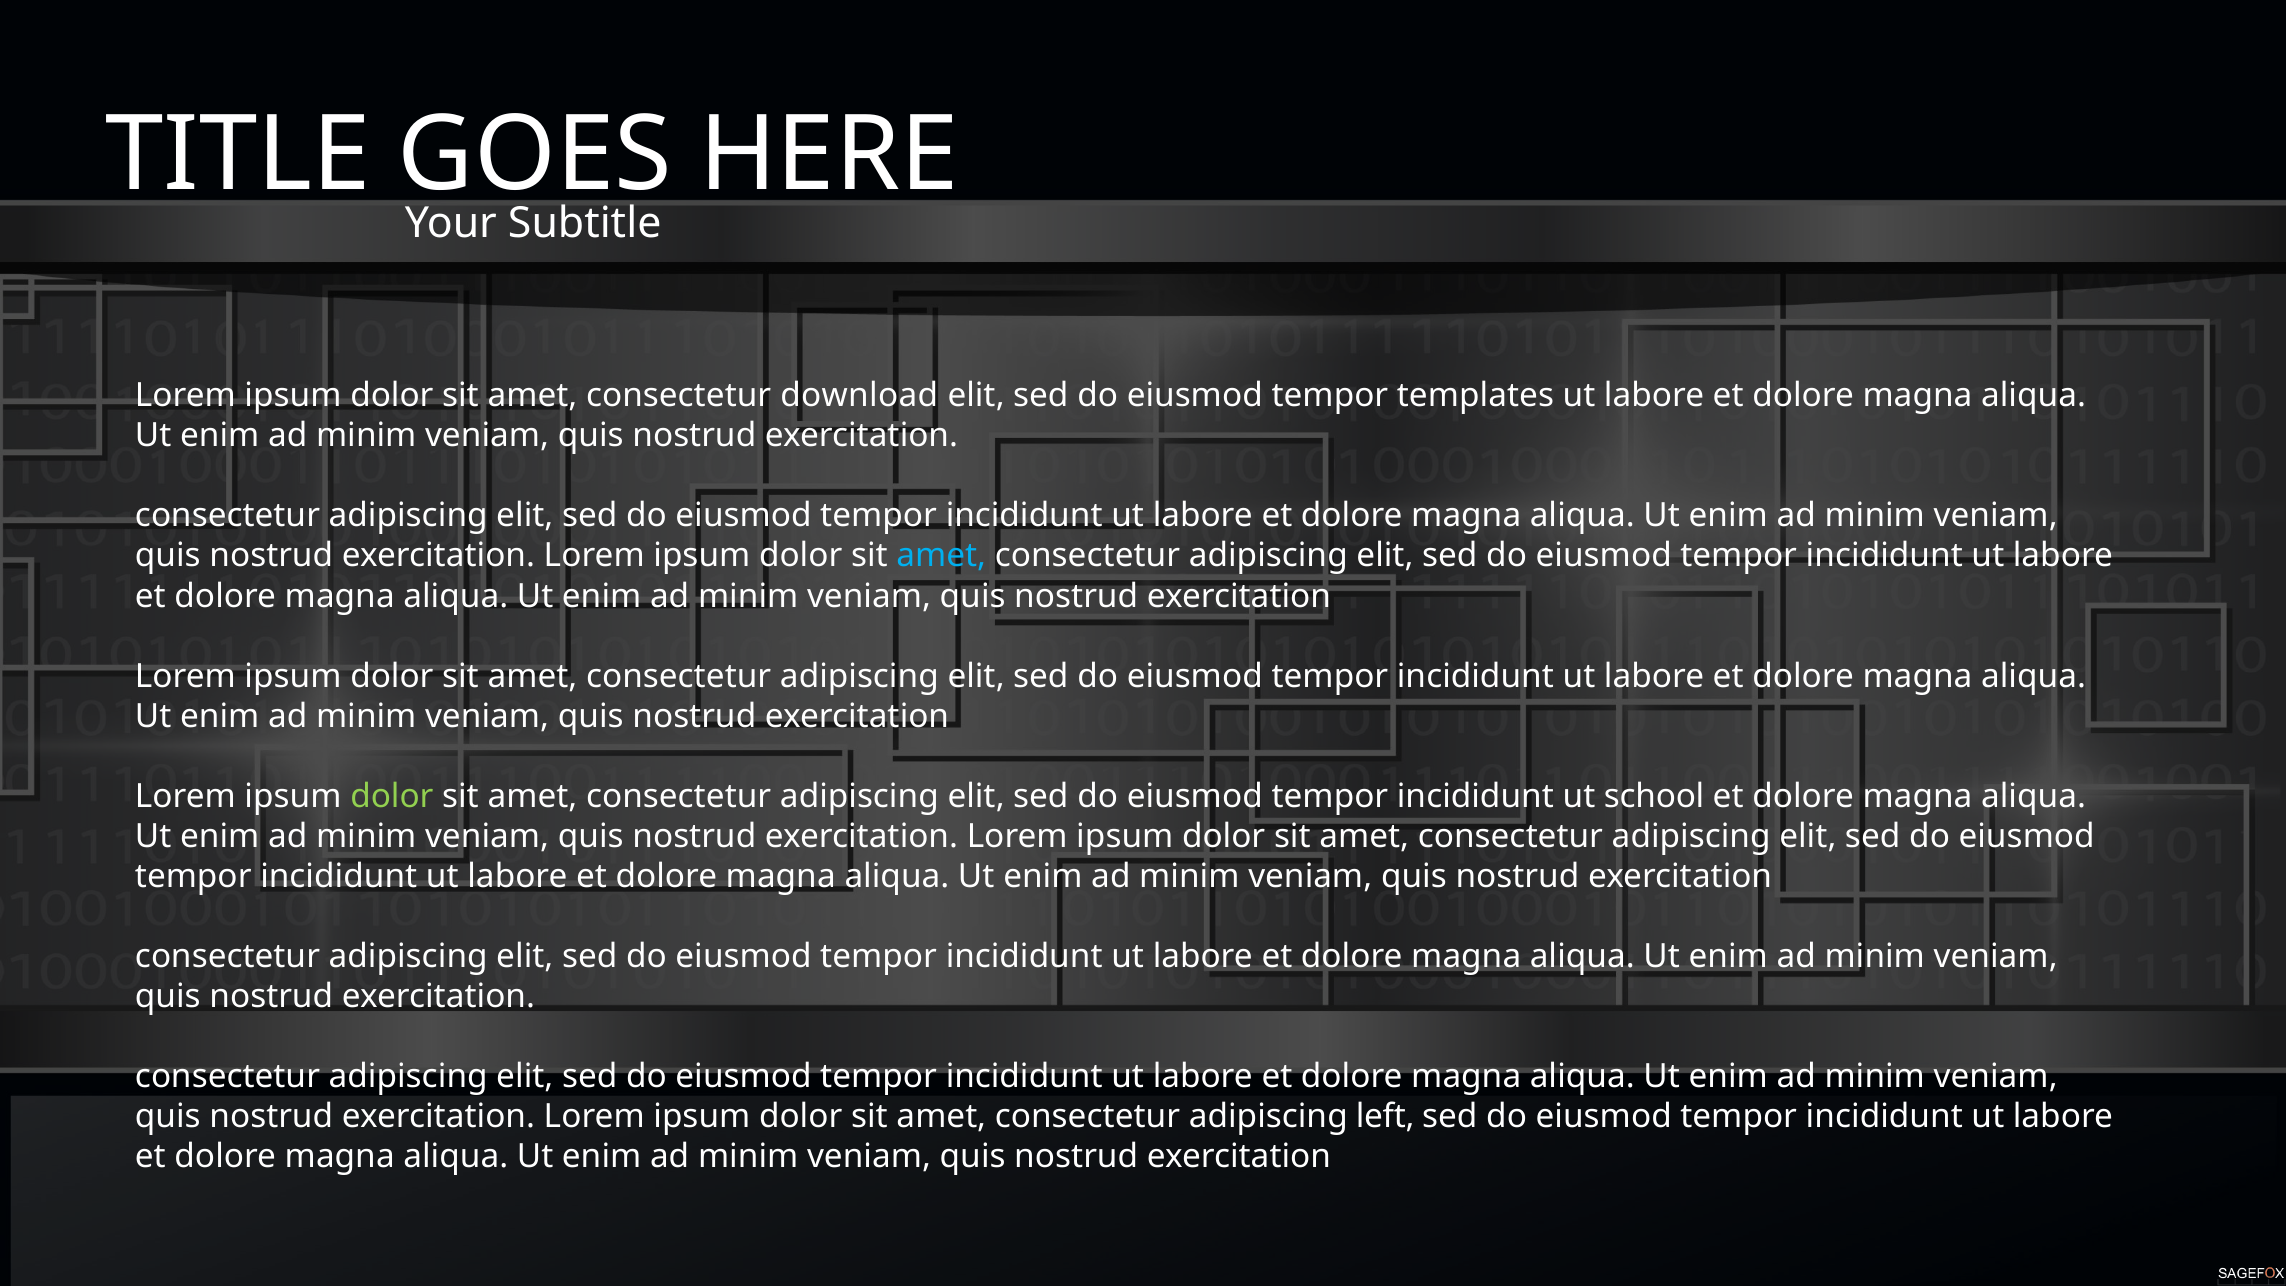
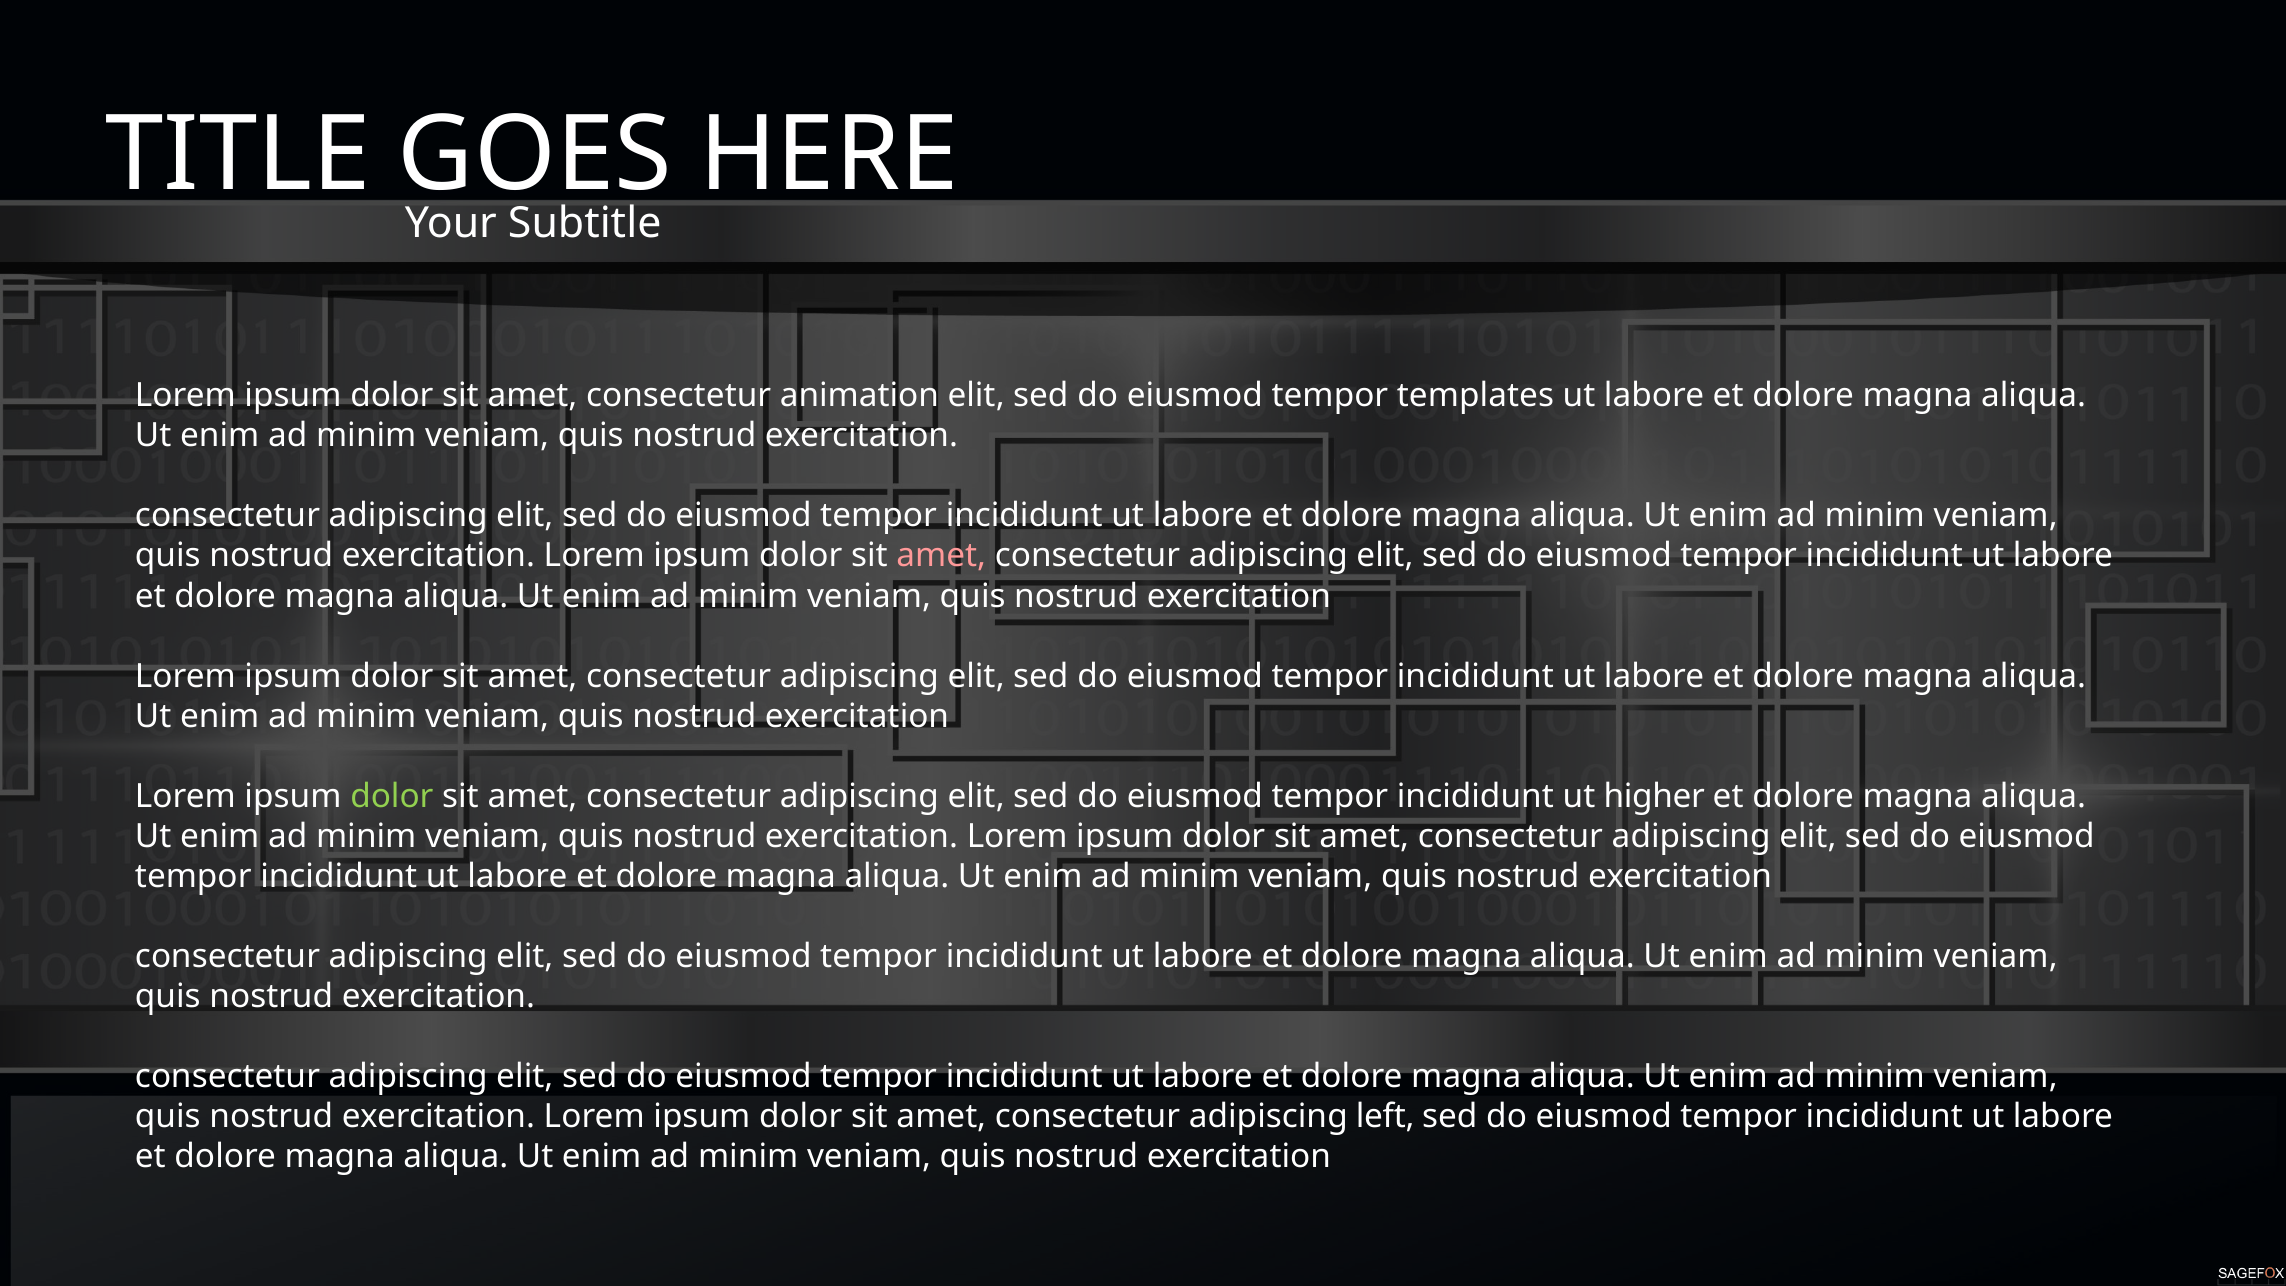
download: download -> animation
amet at (941, 556) colour: light blue -> pink
school: school -> higher
